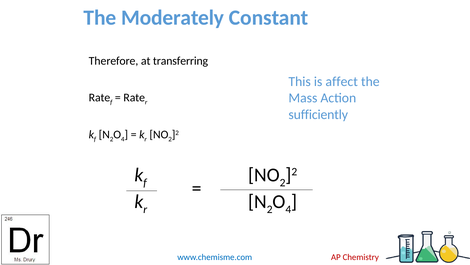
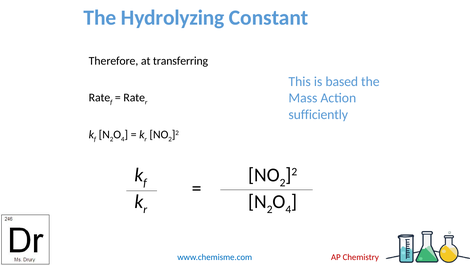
Moderately: Moderately -> Hydrolyzing
affect: affect -> based
